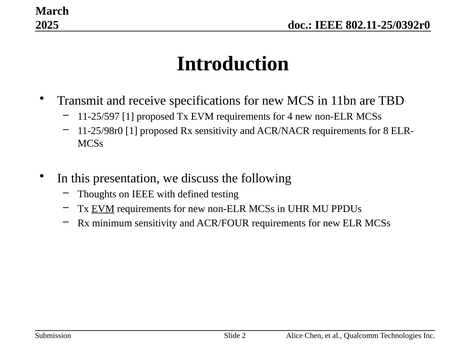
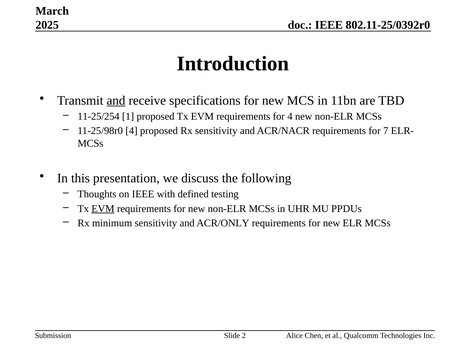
and at (116, 100) underline: none -> present
11-25/597: 11-25/597 -> 11-25/254
11-25/98r0 1: 1 -> 4
8: 8 -> 7
ACR/FOUR: ACR/FOUR -> ACR/ONLY
